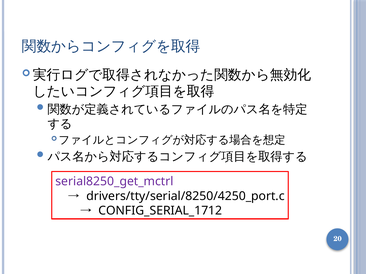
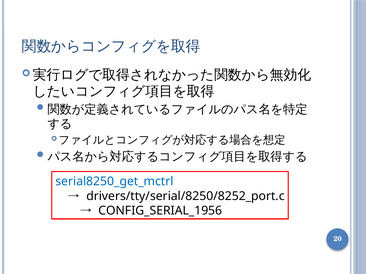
serial8250_get_mctrl colour: purple -> blue
drivers/tty/serial/8250/4250_port.c: drivers/tty/serial/8250/4250_port.c -> drivers/tty/serial/8250/8252_port.c
CONFIG_SERIAL_1712: CONFIG_SERIAL_1712 -> CONFIG_SERIAL_1956
